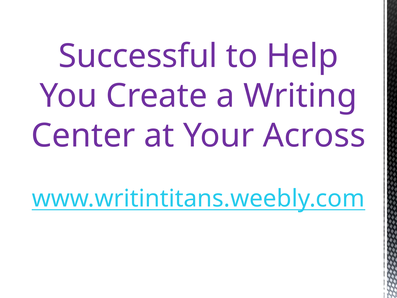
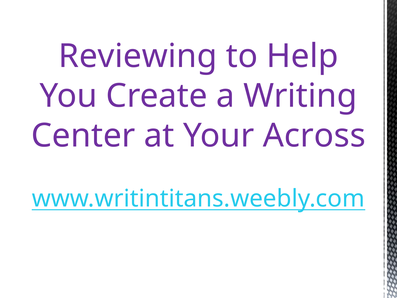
Successful: Successful -> Reviewing
